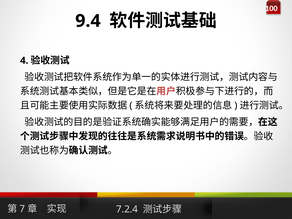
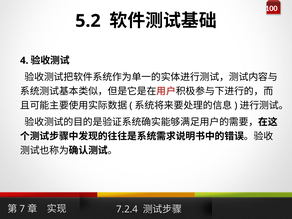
9.4: 9.4 -> 5.2
